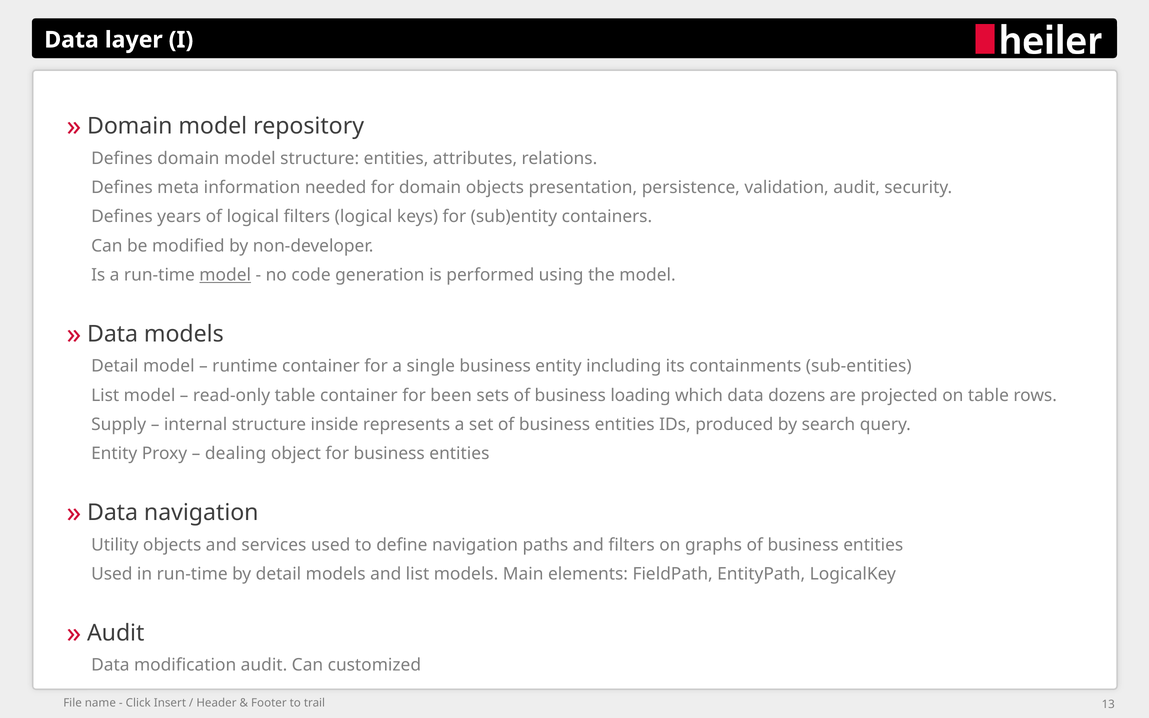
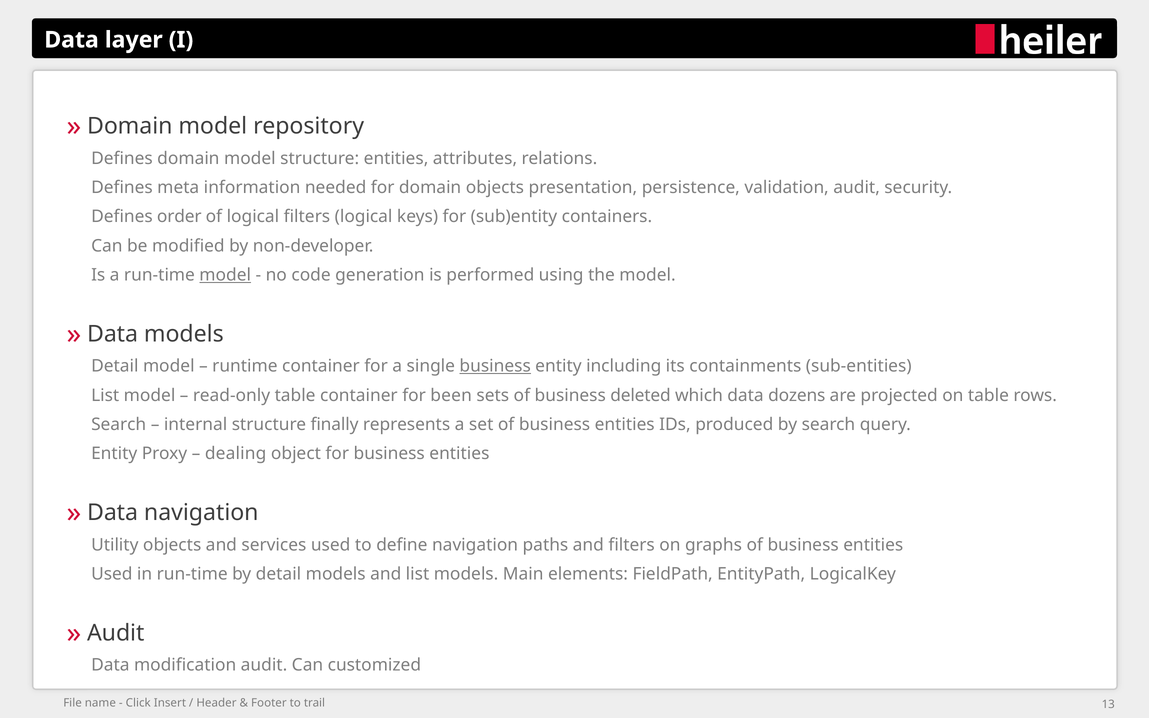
years: years -> order
business at (495, 366) underline: none -> present
loading: loading -> deleted
Supply at (119, 425): Supply -> Search
inside: inside -> finally
